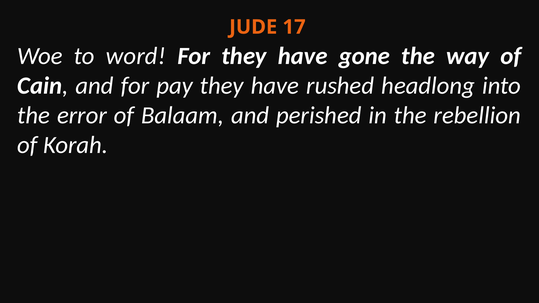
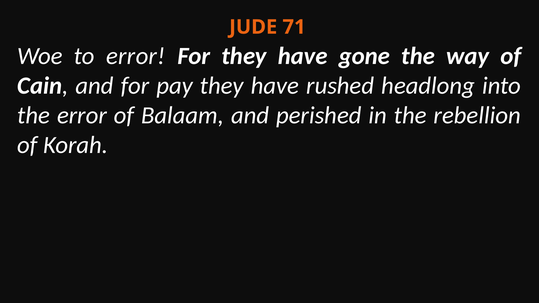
17: 17 -> 71
to word: word -> error
